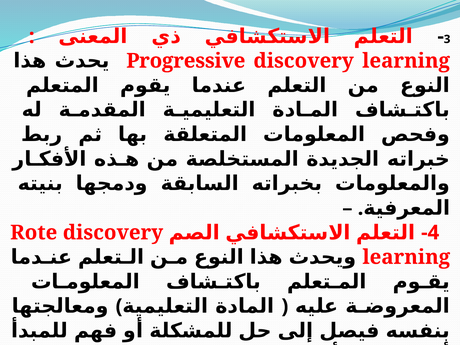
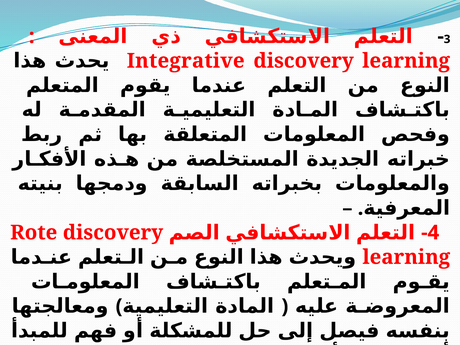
Progressive: Progressive -> Integrative
